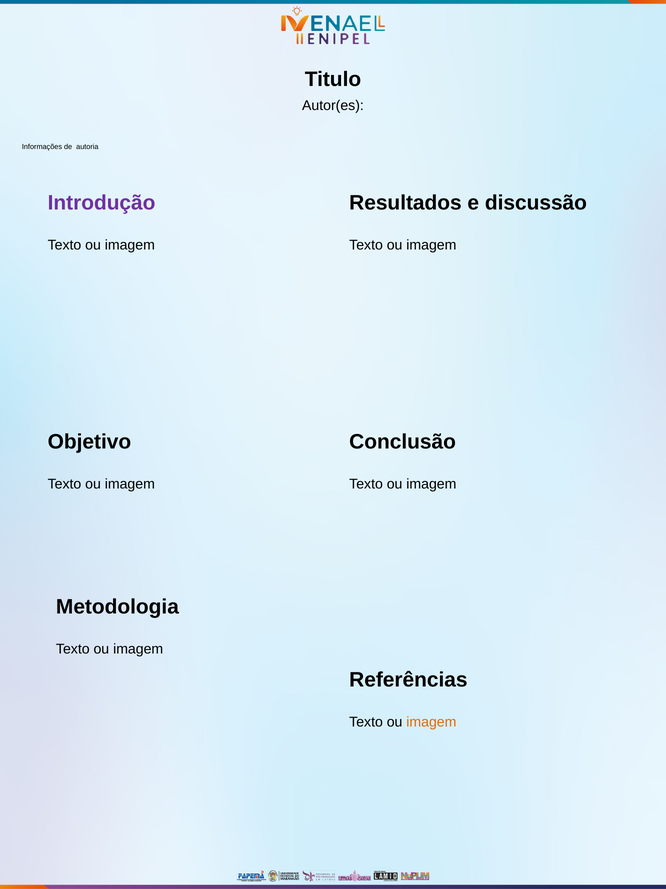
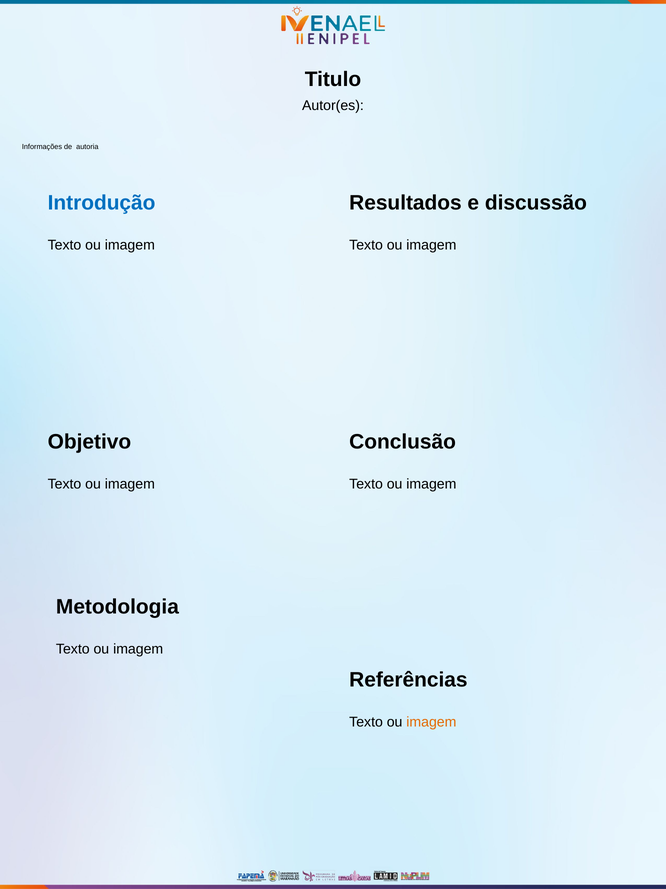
Introdução colour: purple -> blue
